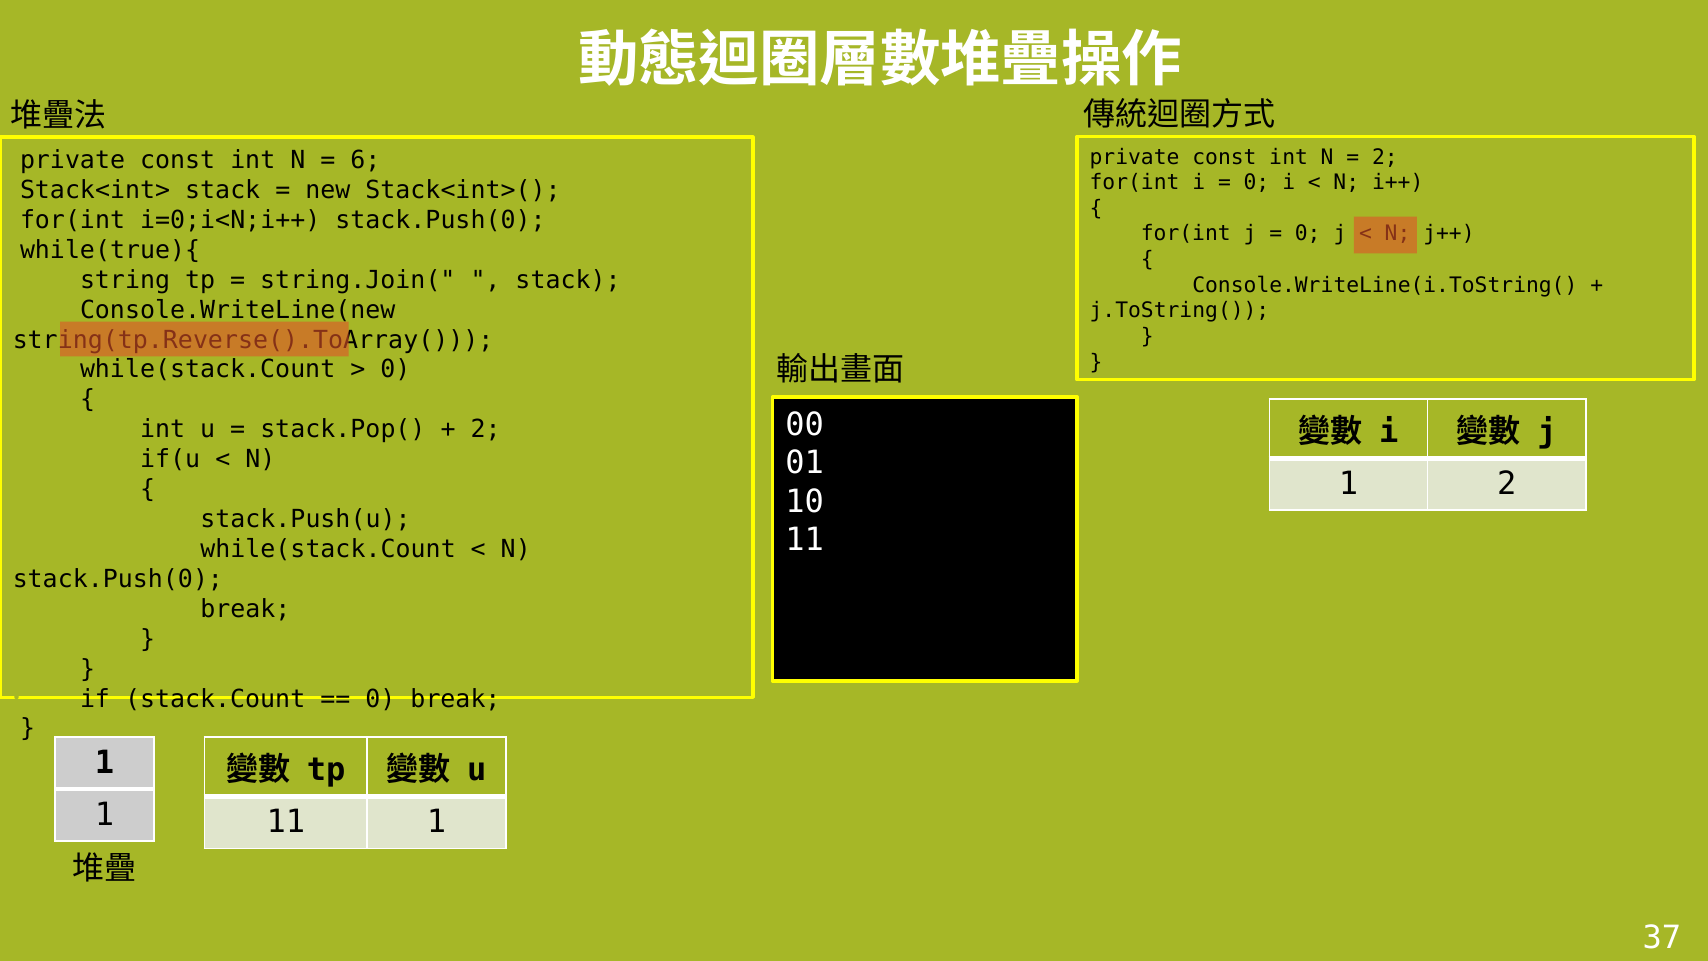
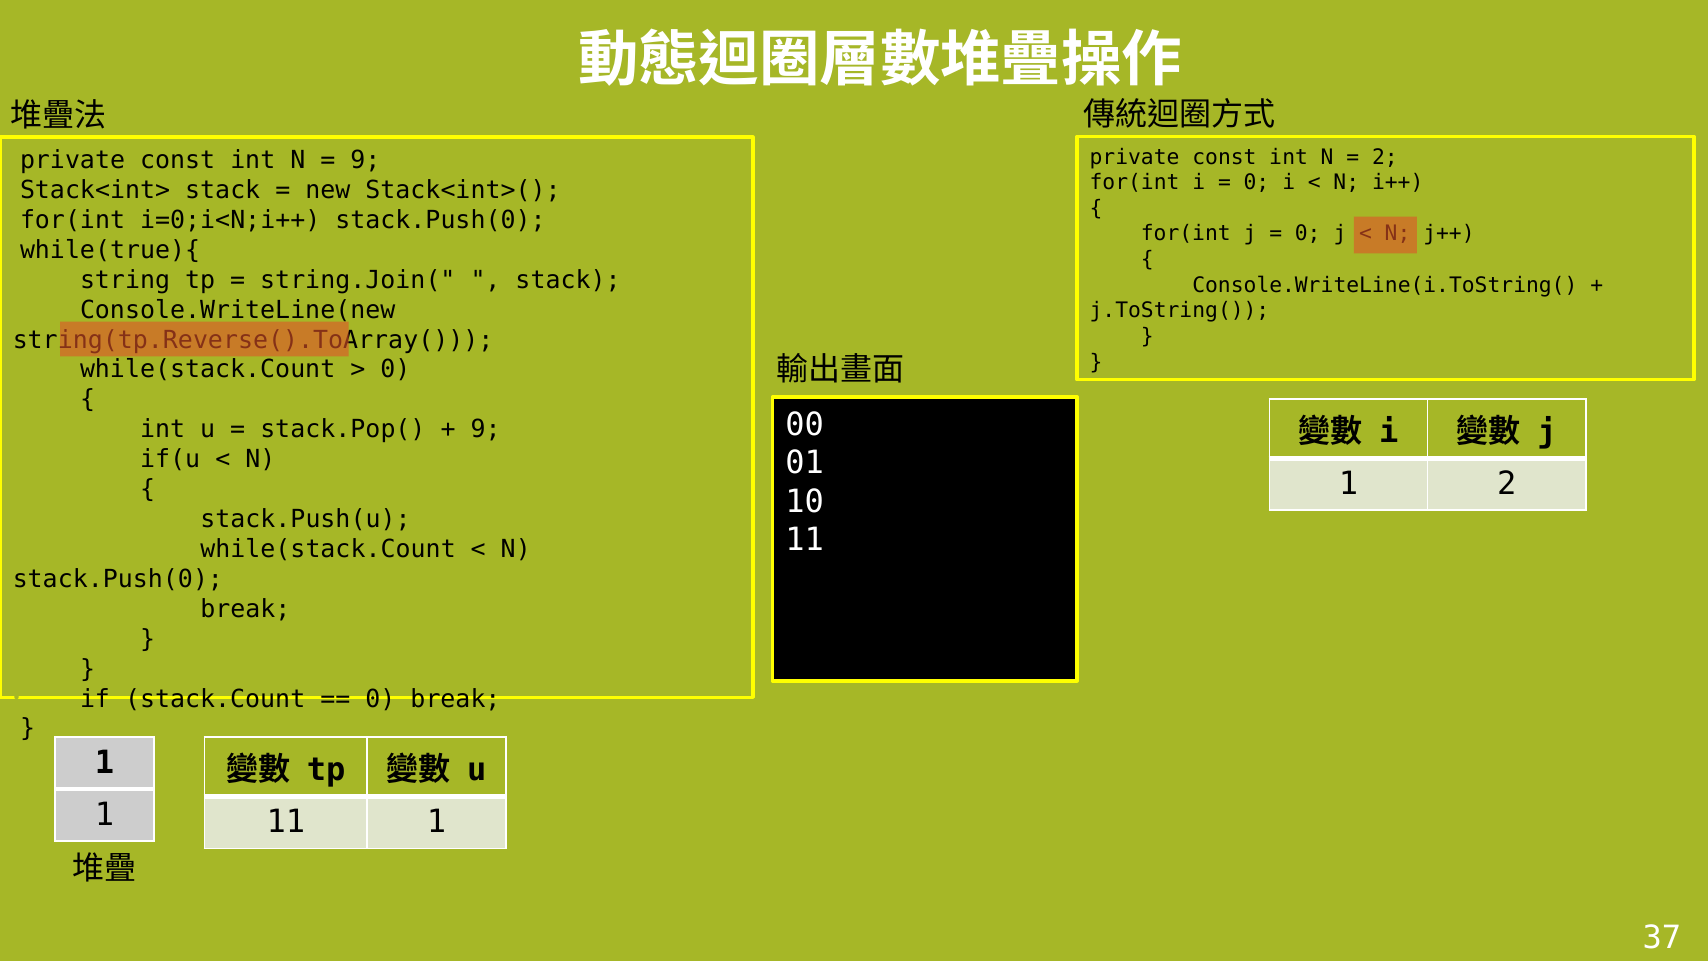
6 at (365, 160): 6 -> 9
2 at (486, 429): 2 -> 9
